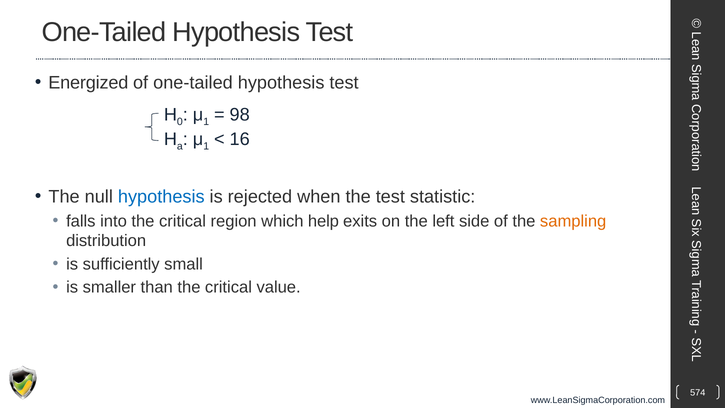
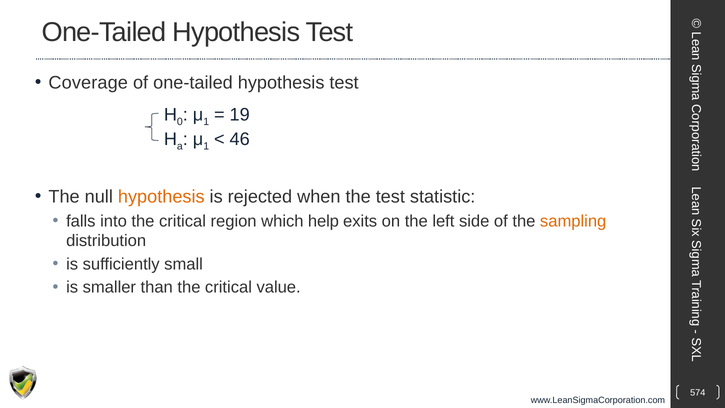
Energized: Energized -> Coverage
98: 98 -> 19
16: 16 -> 46
hypothesis at (161, 197) colour: blue -> orange
